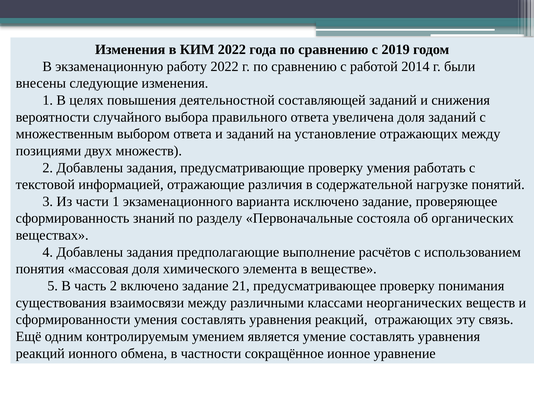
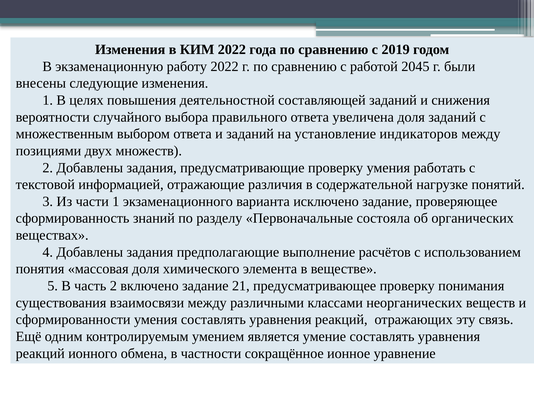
2014: 2014 -> 2045
установление отражающих: отражающих -> индикаторов
